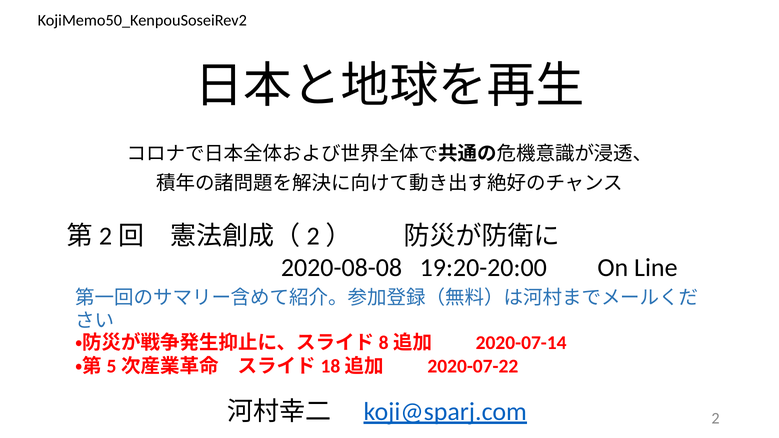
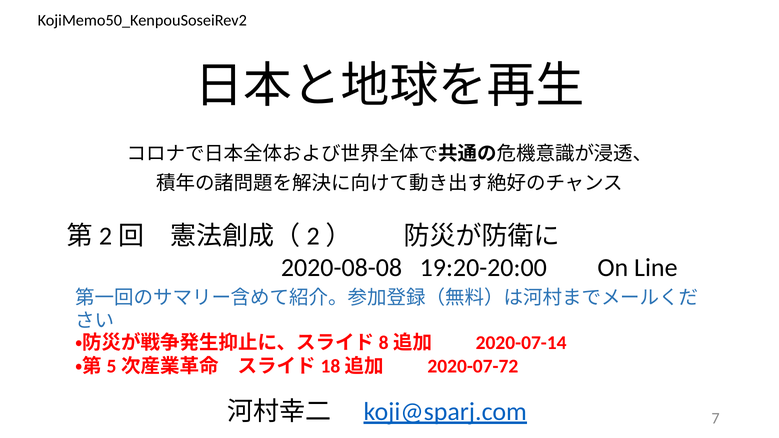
2020-07-22: 2020-07-22 -> 2020-07-72
2: 2 -> 7
